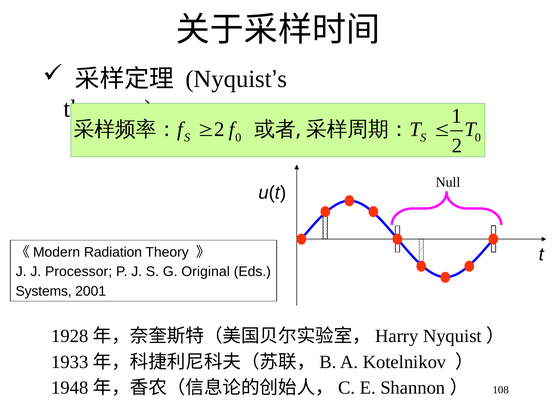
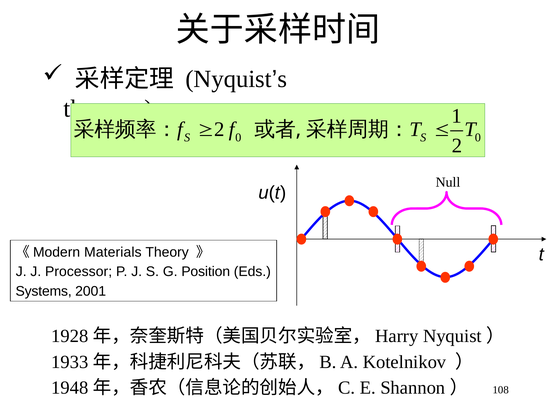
Radiation: Radiation -> Materials
Original: Original -> Position
